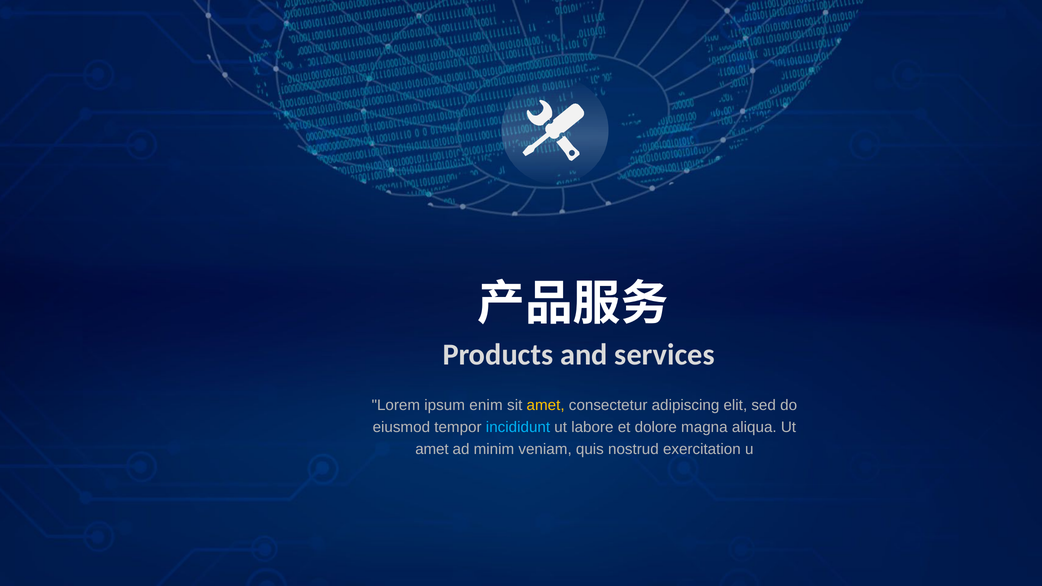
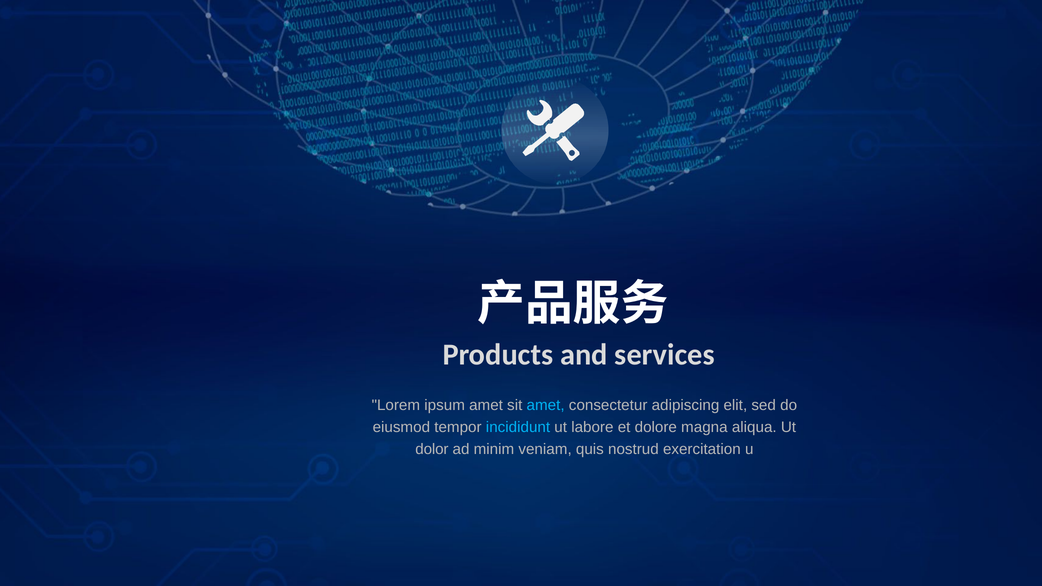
ipsum enim: enim -> amet
amet at (546, 405) colour: yellow -> light blue
amet at (432, 449): amet -> dolor
